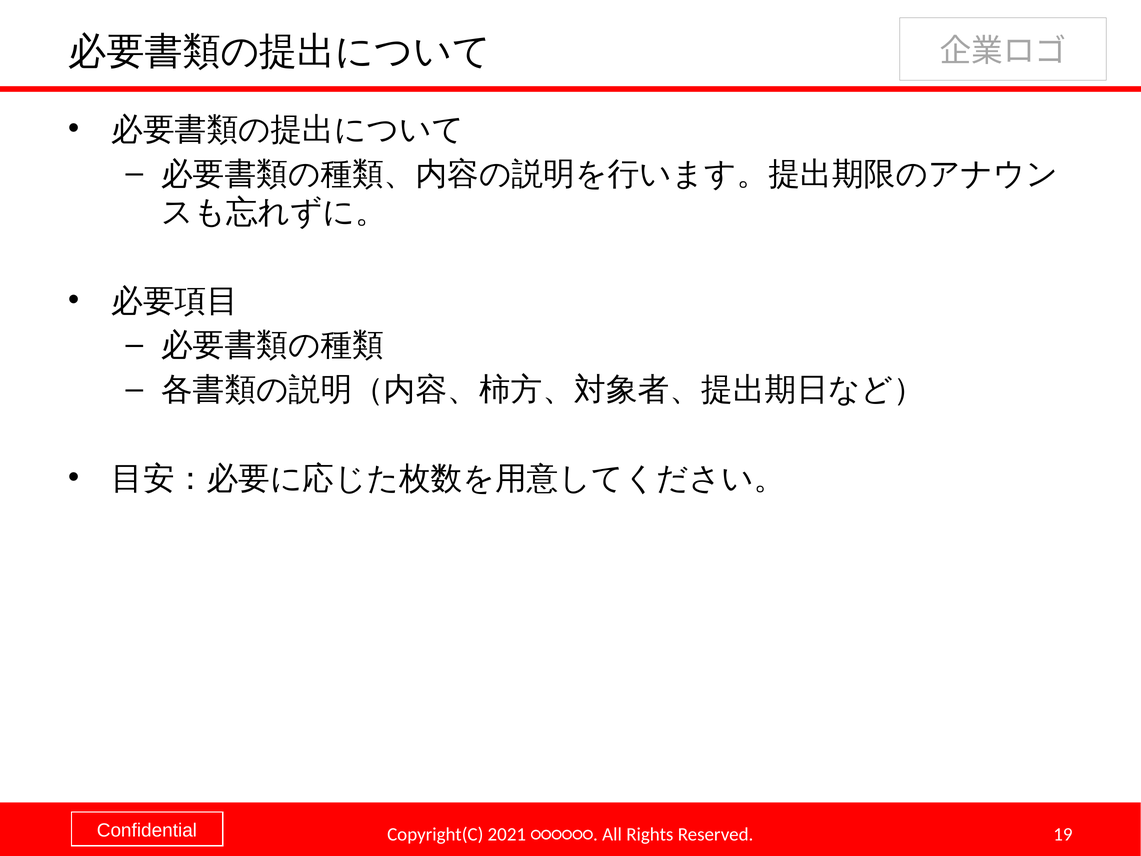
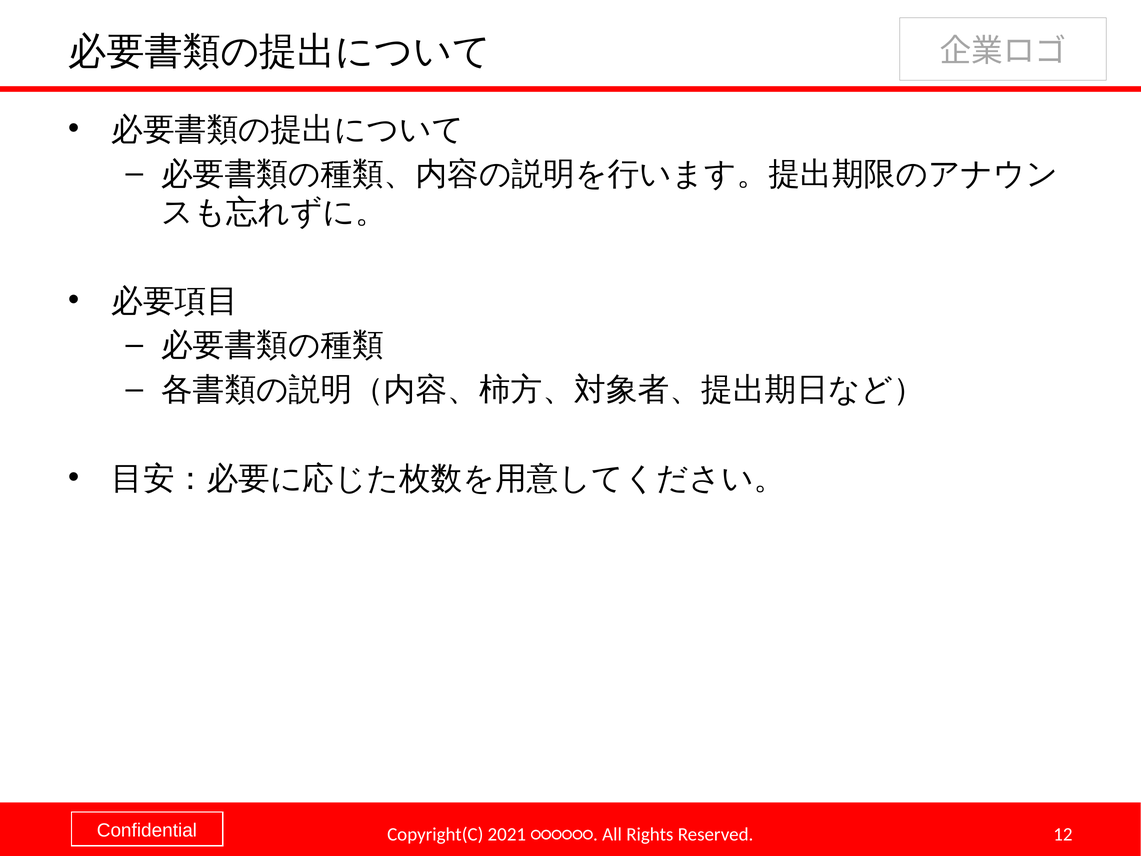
19: 19 -> 12
